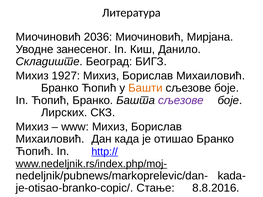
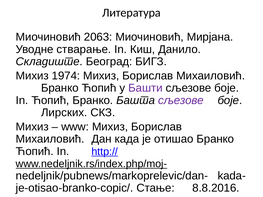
2036: 2036 -> 2063
занесеног: занесеног -> стварање
1927: 1927 -> 1974
Башти colour: orange -> purple
